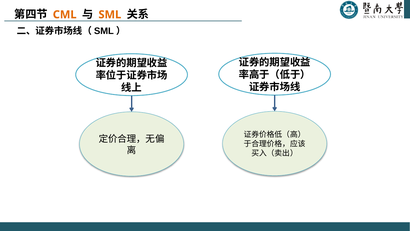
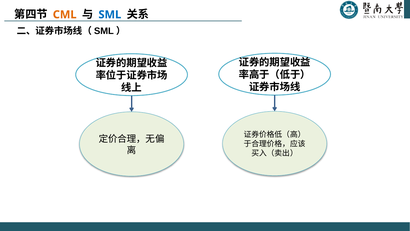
SML colour: orange -> blue
